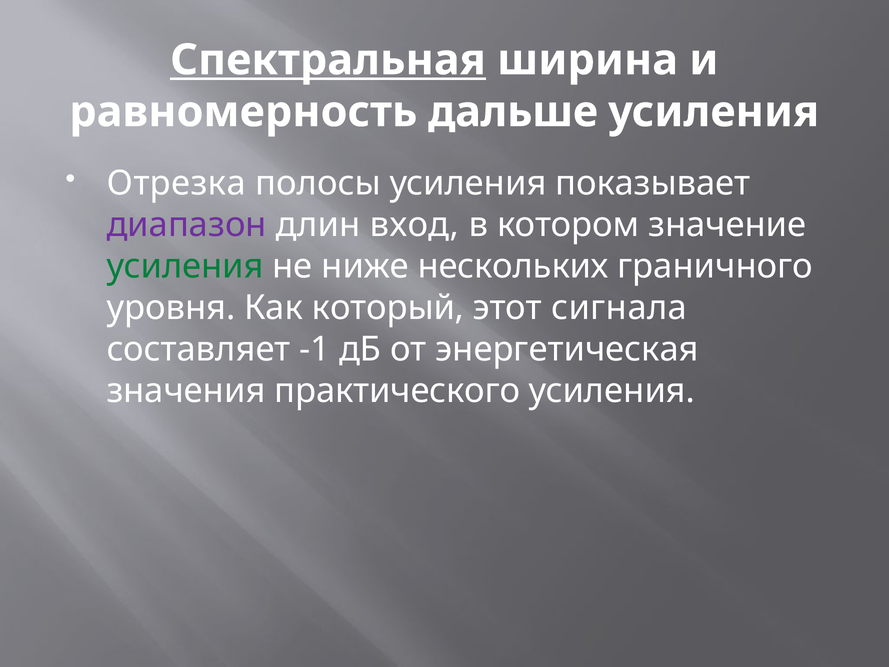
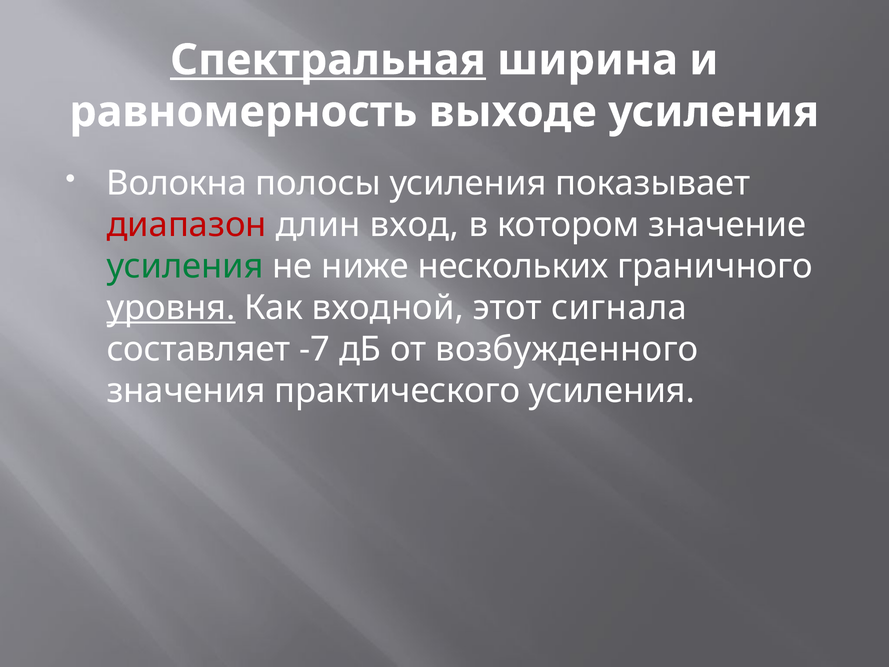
дальше: дальше -> выходе
Отрезка: Отрезка -> Волокна
диапазон colour: purple -> red
уровня underline: none -> present
который: который -> входной
-1: -1 -> -7
энергетическая: энергетическая -> возбужденного
